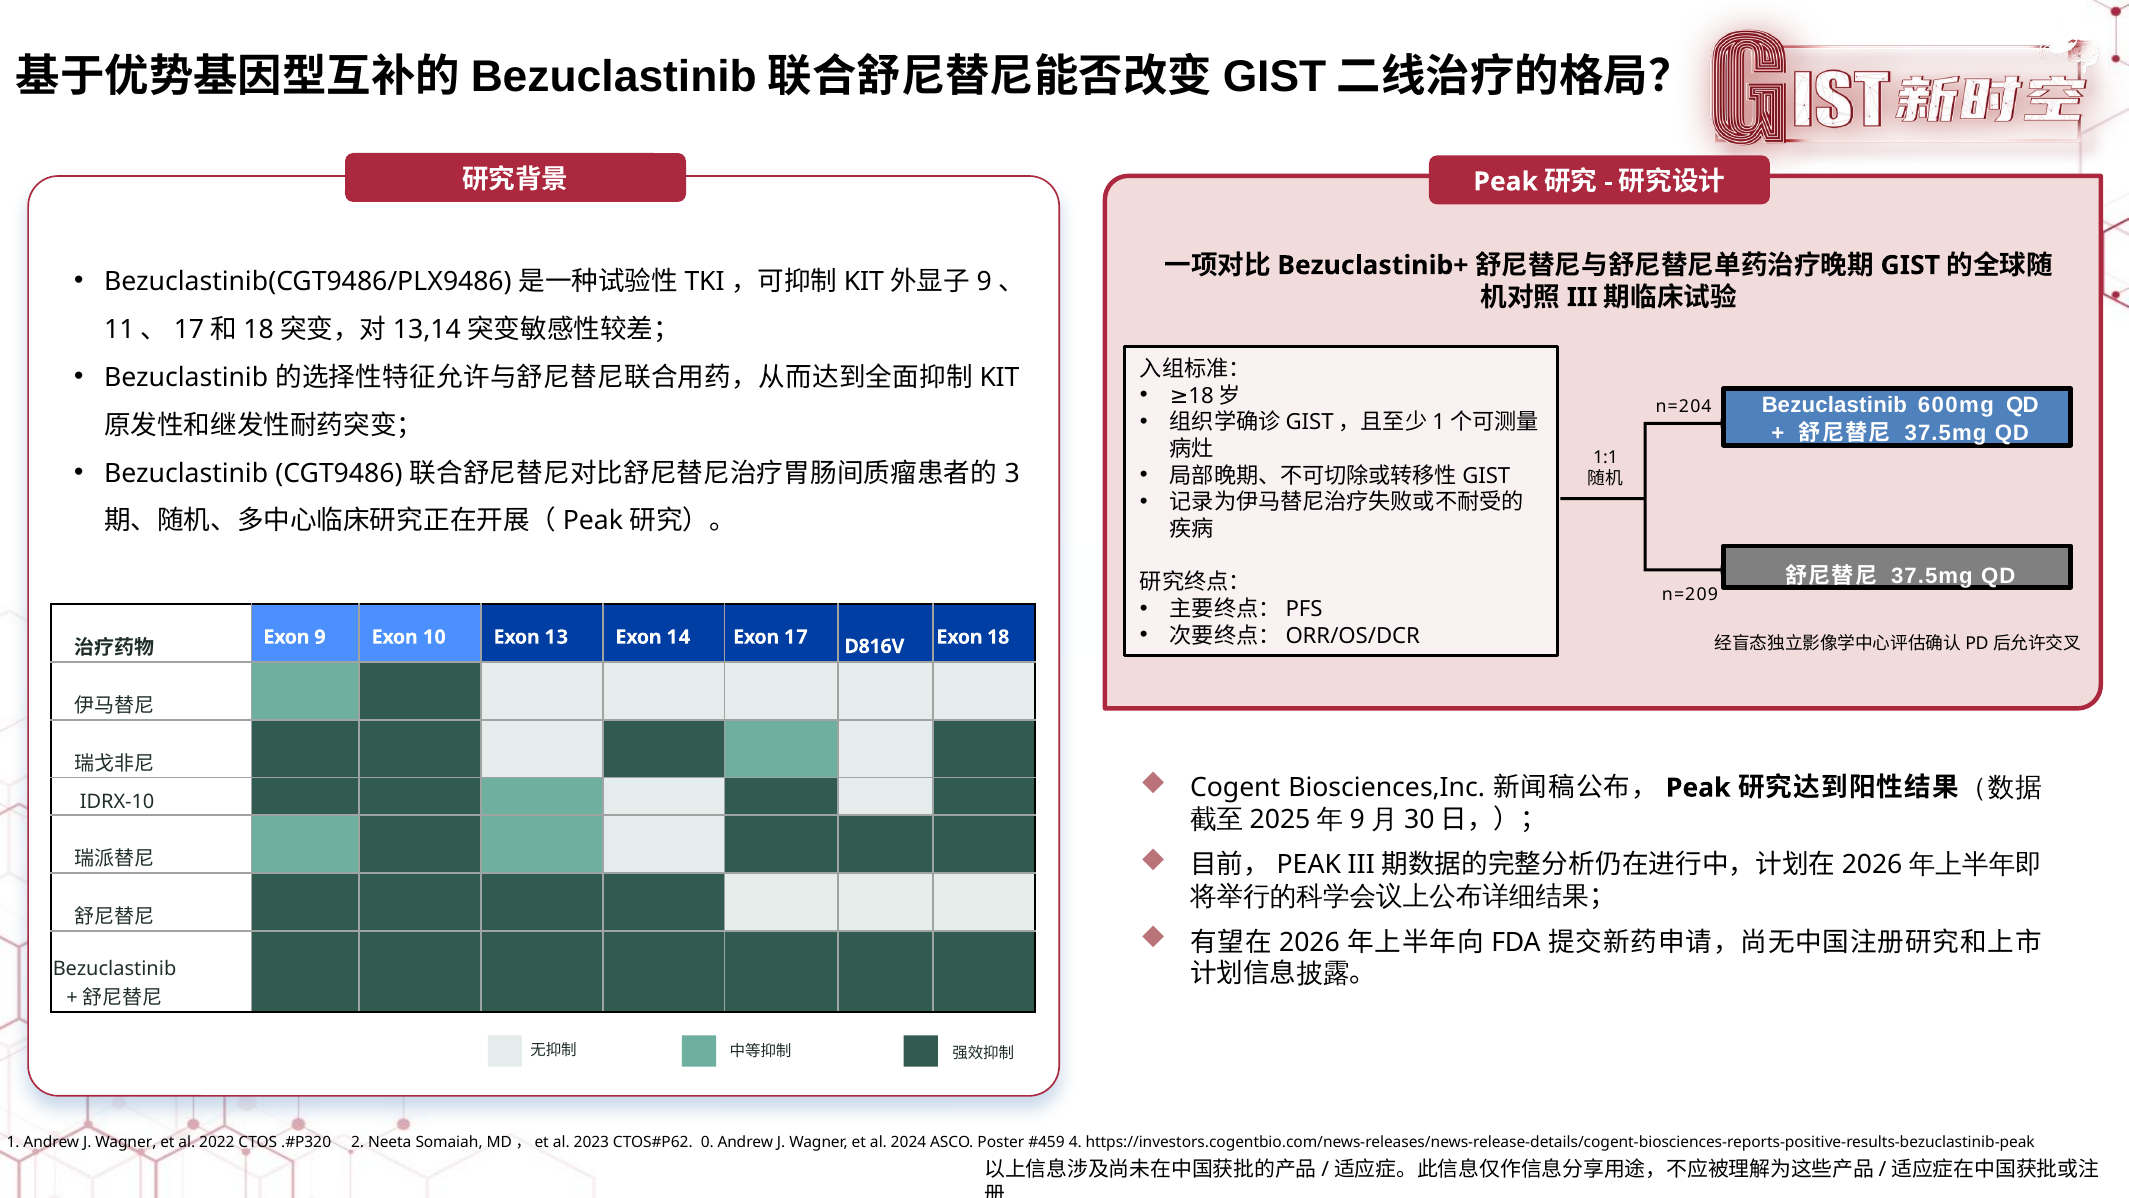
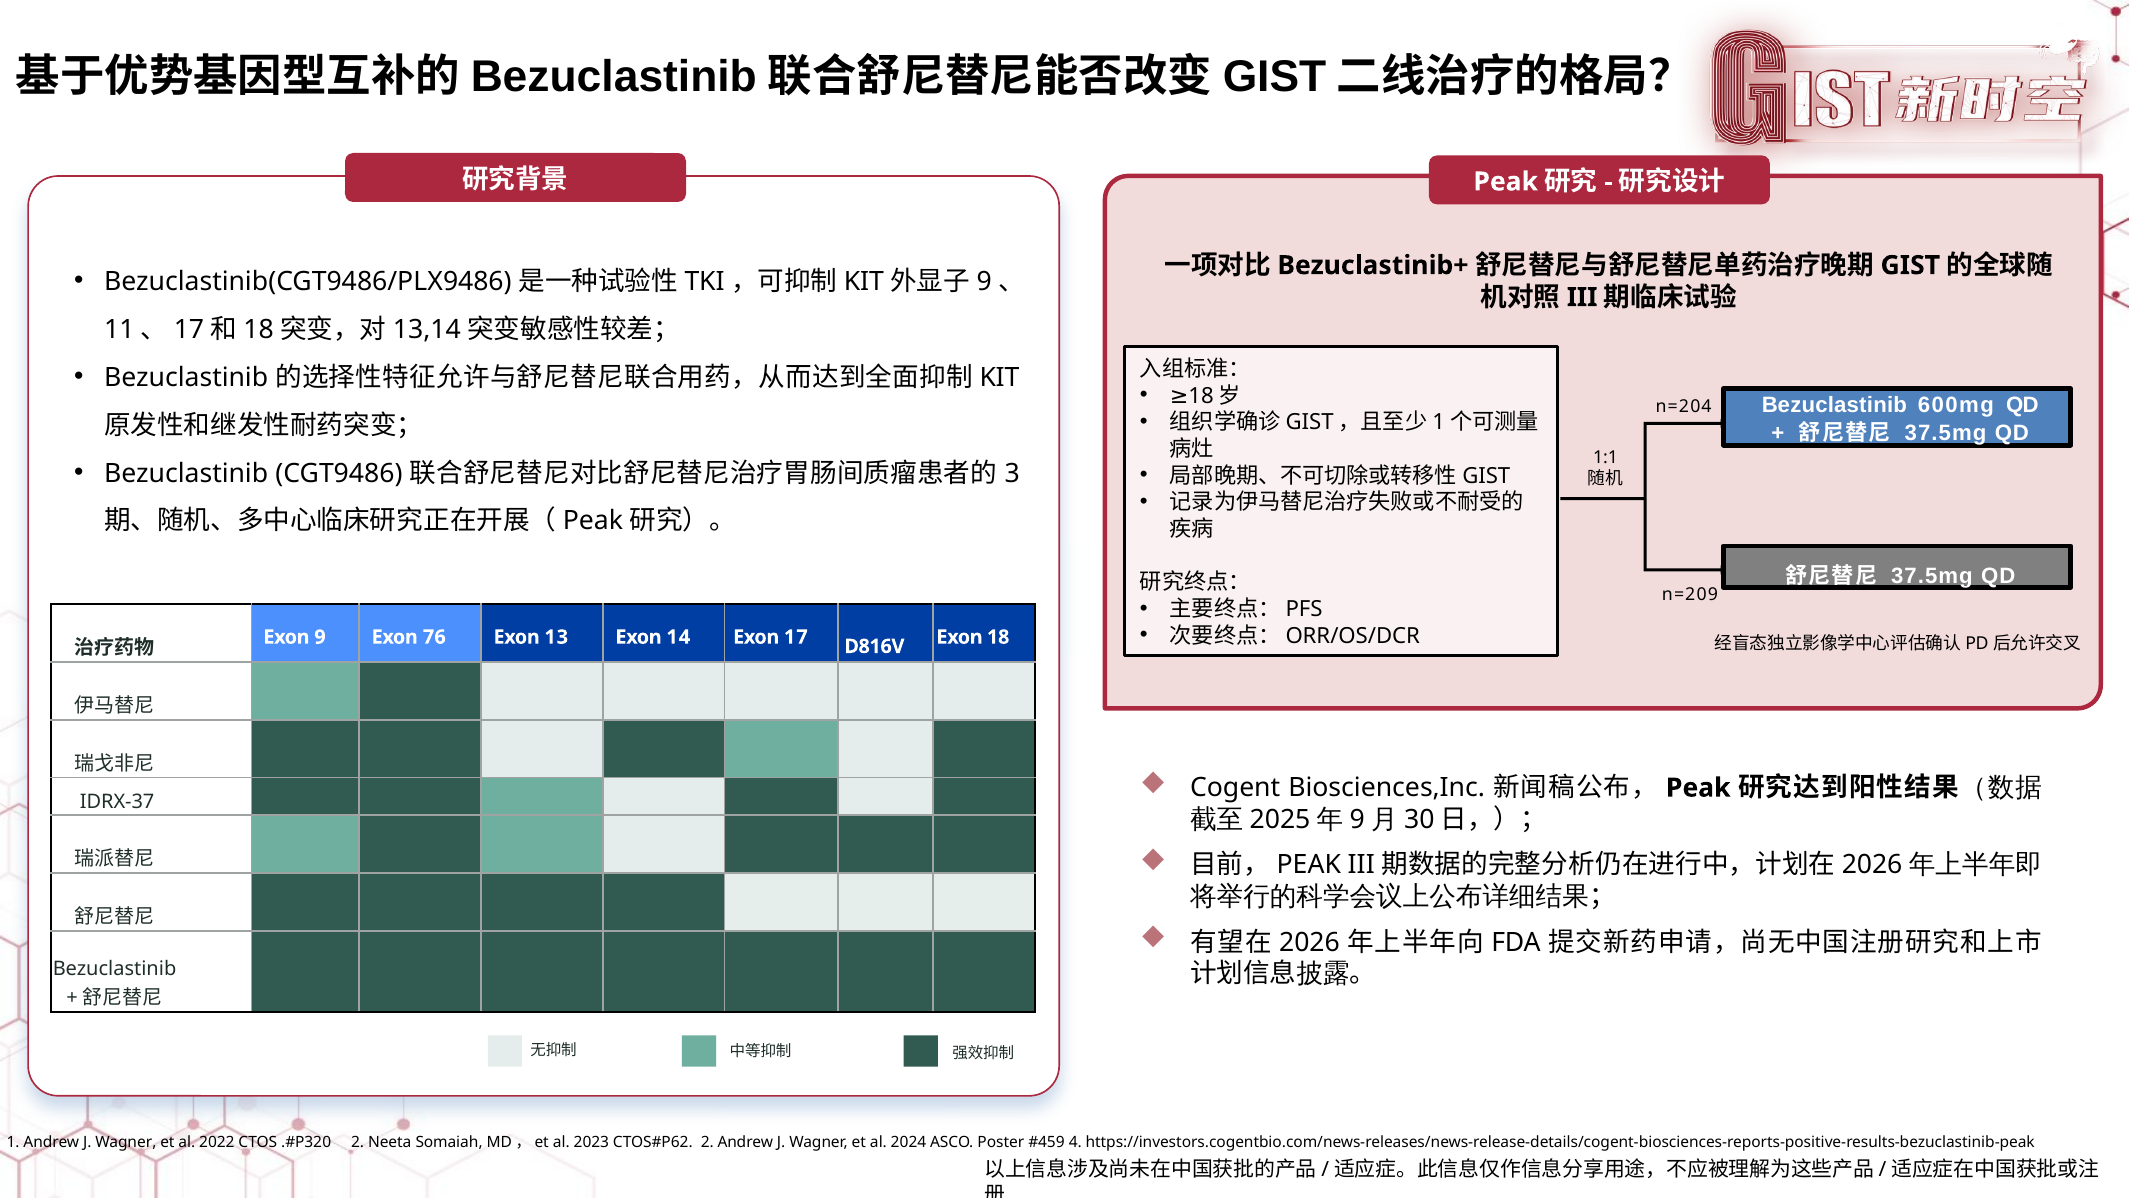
10: 10 -> 76
IDRX-10: IDRX-10 -> IDRX-37
0 at (707, 1142): 0 -> 2
